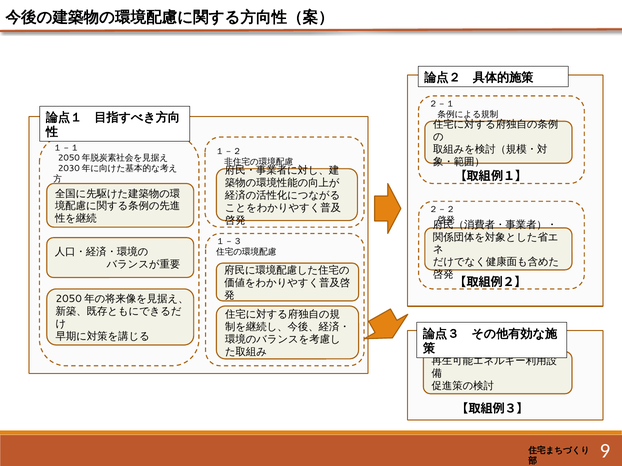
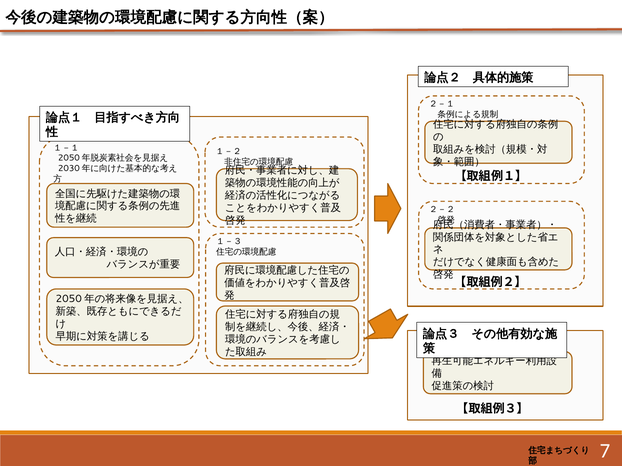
9: 9 -> 7
